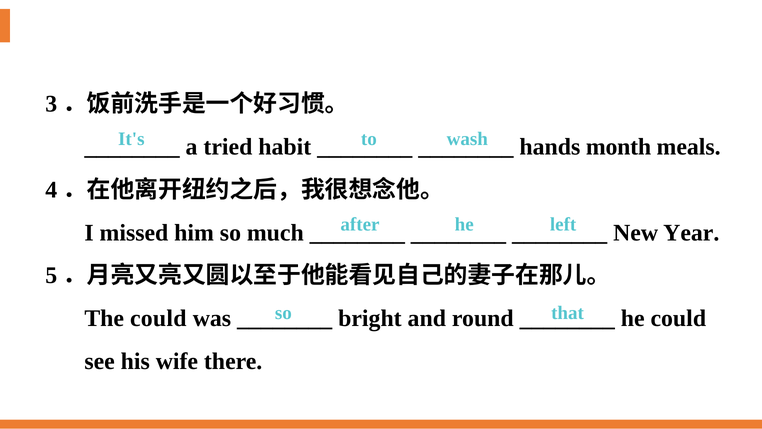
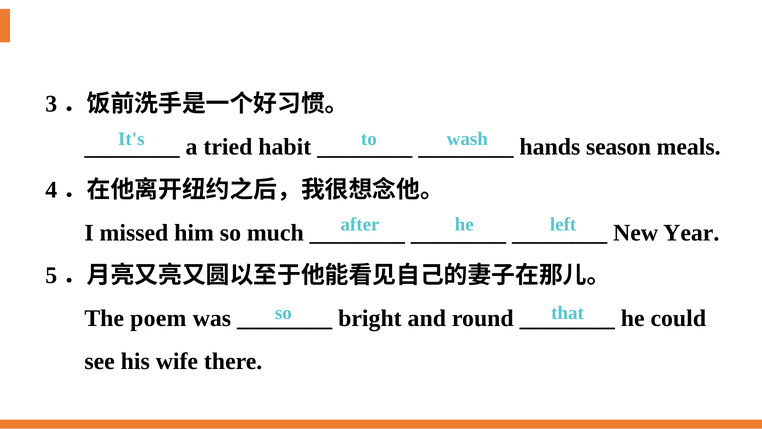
month: month -> season
The could: could -> poem
